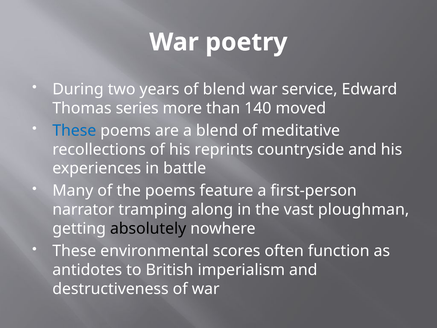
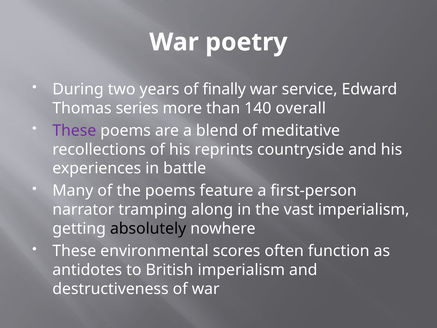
of blend: blend -> finally
moved: moved -> overall
These at (74, 130) colour: blue -> purple
vast ploughman: ploughman -> imperialism
